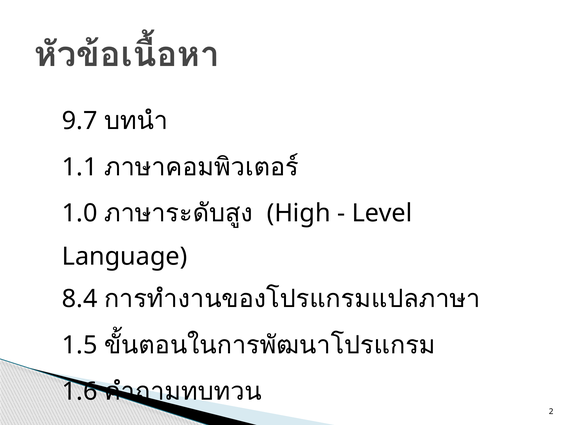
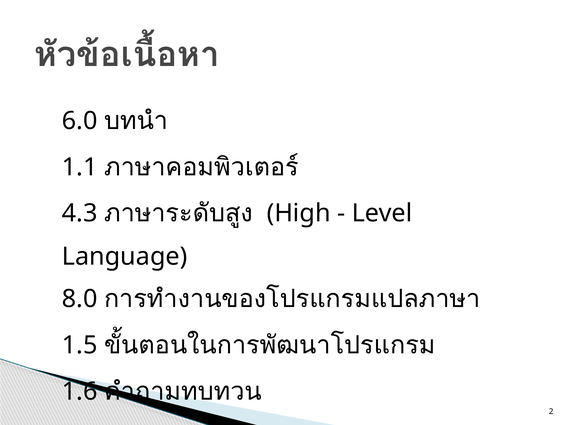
9.7: 9.7 -> 6.0
1.0: 1.0 -> 4.3
8.4: 8.4 -> 8.0
